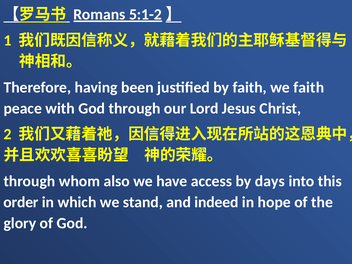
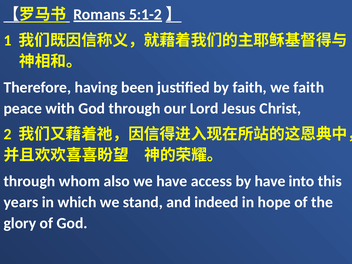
by days: days -> have
order: order -> years
